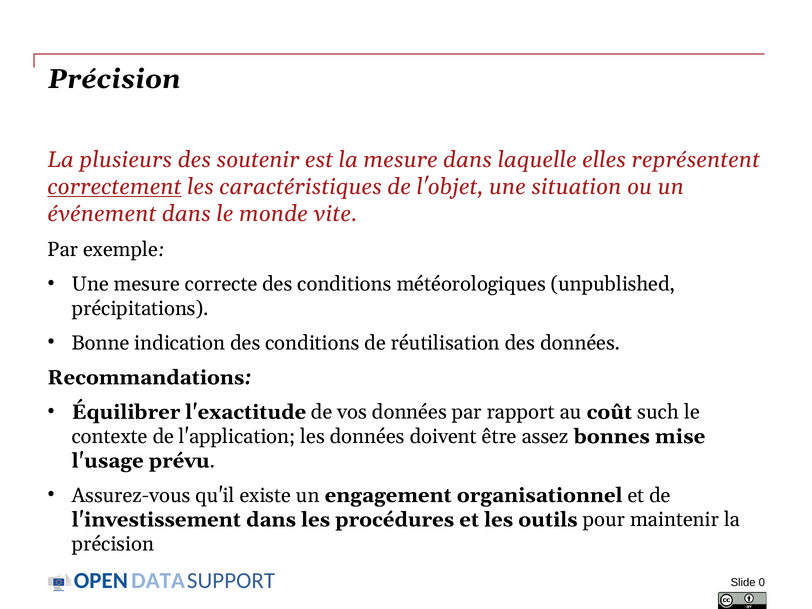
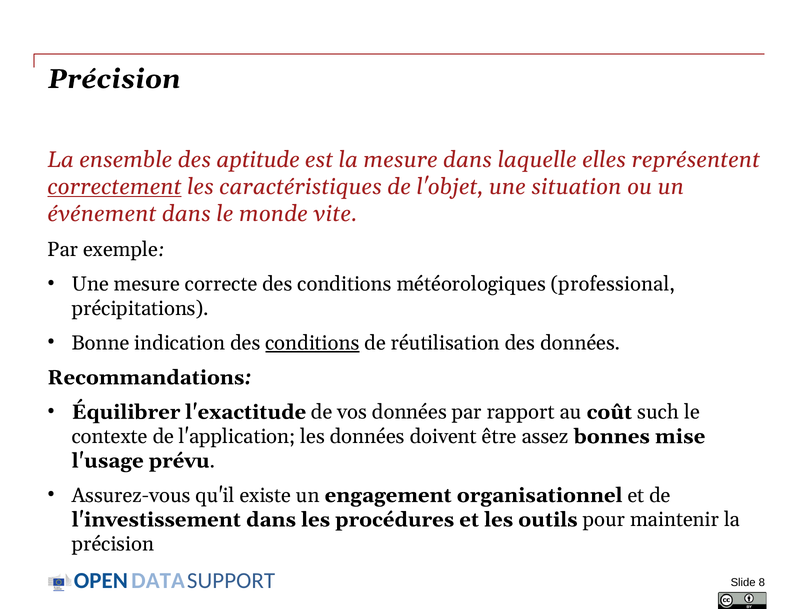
plusieurs: plusieurs -> ensemble
soutenir: soutenir -> aptitude
unpublished: unpublished -> professional
conditions at (312, 343) underline: none -> present
0: 0 -> 8
